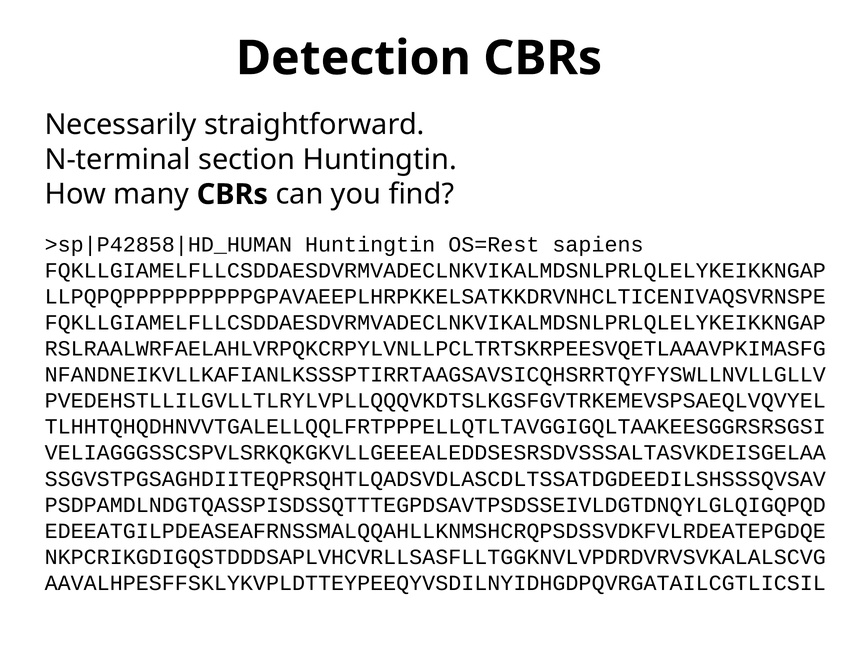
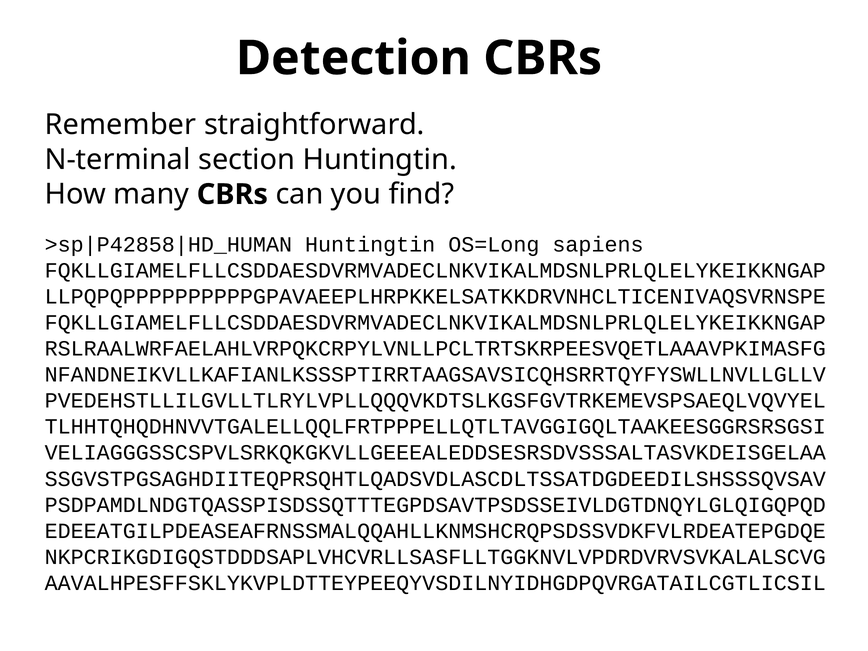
Necessarily: Necessarily -> Remember
OS=Rest: OS=Rest -> OS=Long
